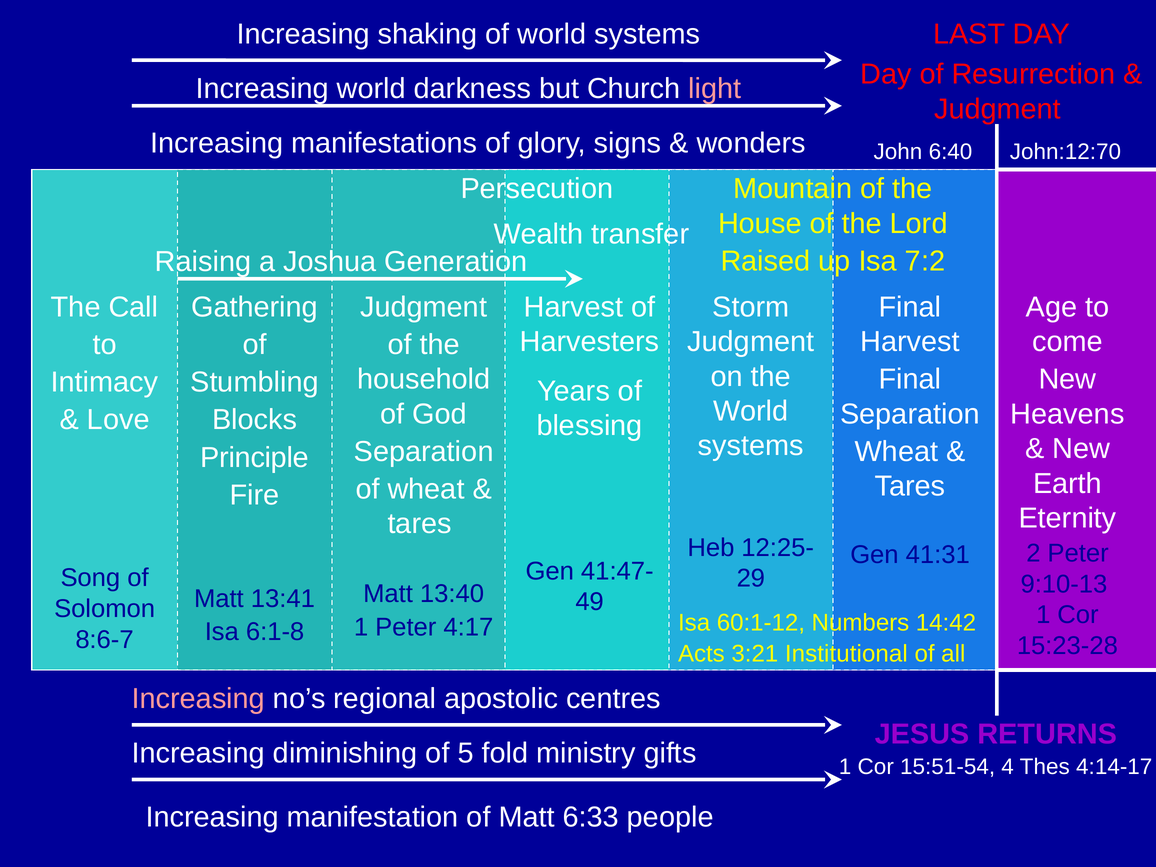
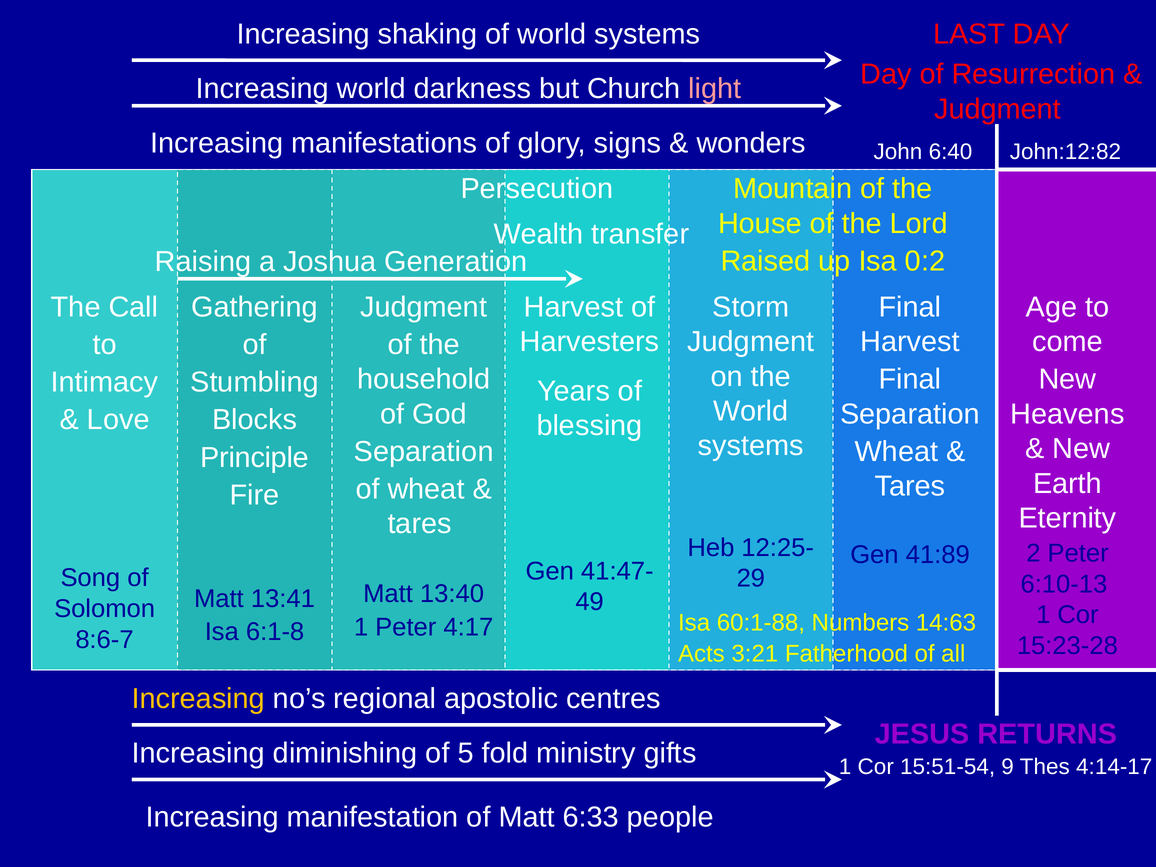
John:12:70: John:12:70 -> John:12:82
7:2: 7:2 -> 0:2
41:31: 41:31 -> 41:89
9:10-13: 9:10-13 -> 6:10-13
60:1-12: 60:1-12 -> 60:1-88
14:42: 14:42 -> 14:63
Institutional: Institutional -> Fatherhood
Increasing at (198, 699) colour: pink -> yellow
4: 4 -> 9
